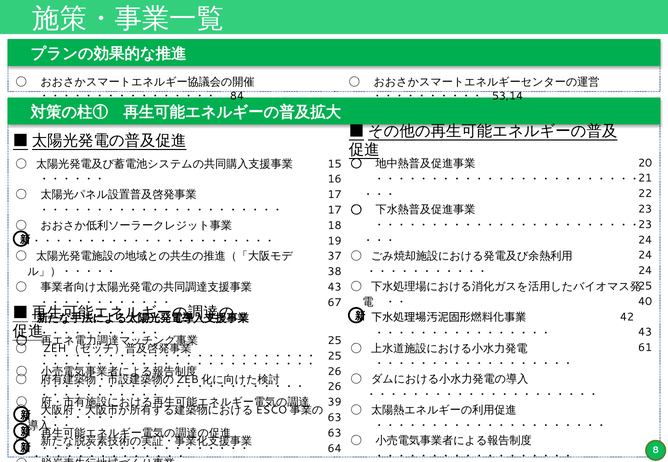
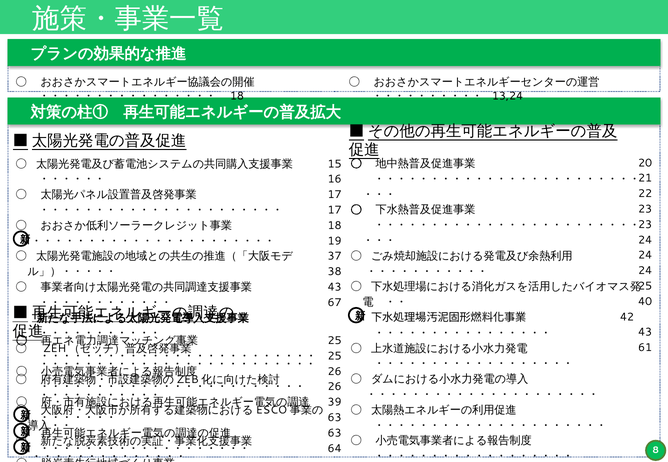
84 at (237, 96): 84 -> 18
53,14: 53,14 -> 13,24
